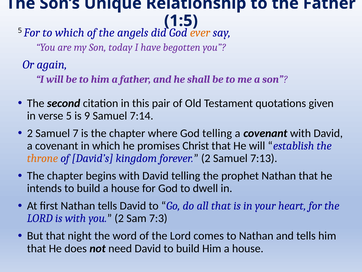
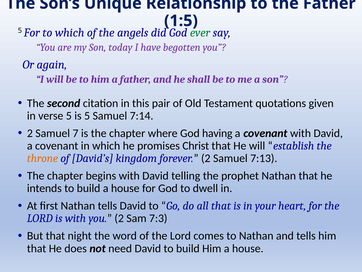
ever colour: orange -> green
is 9: 9 -> 5
God telling: telling -> having
